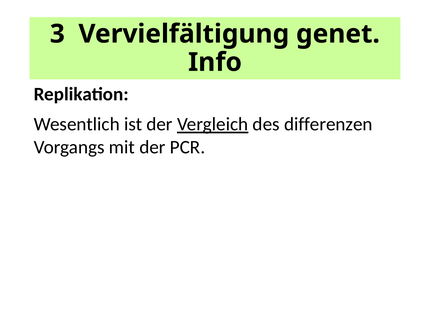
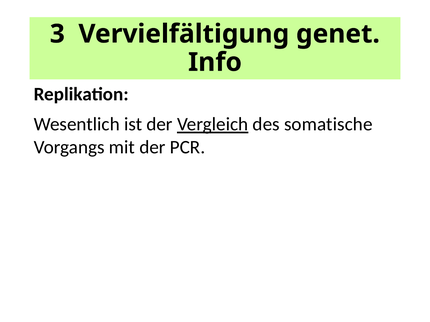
differenzen: differenzen -> somatische
